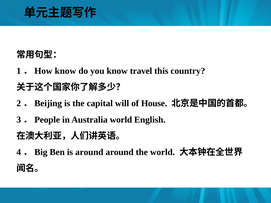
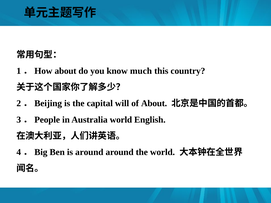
1．How know: know -> about
travel: travel -> much
of House: House -> About
